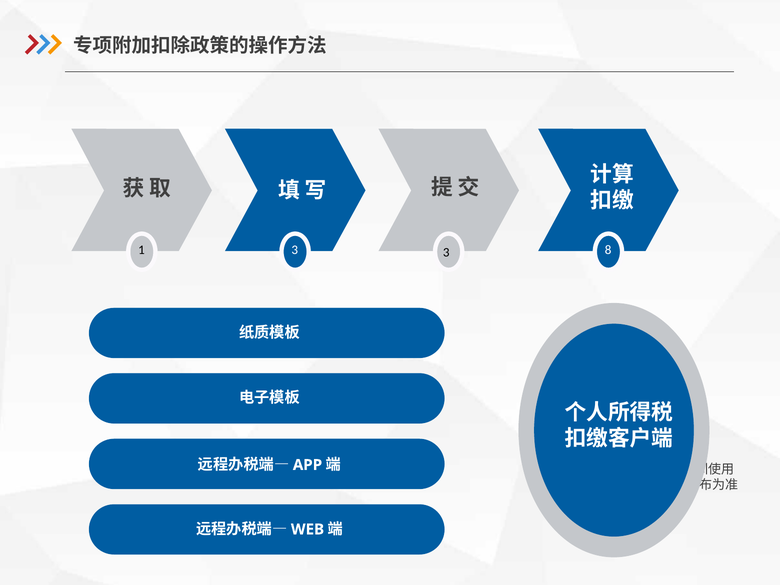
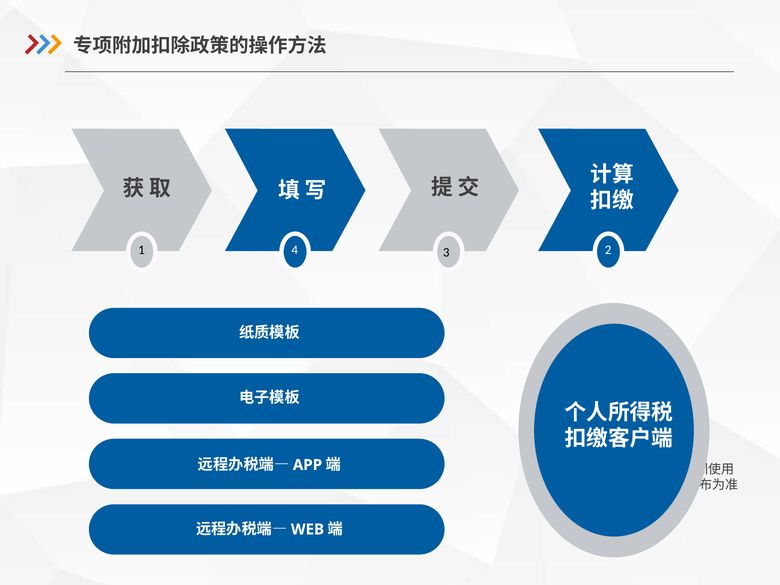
1 3: 3 -> 4
8: 8 -> 2
